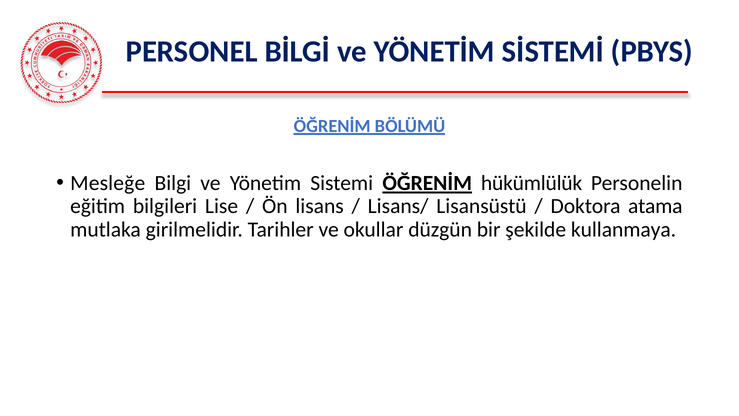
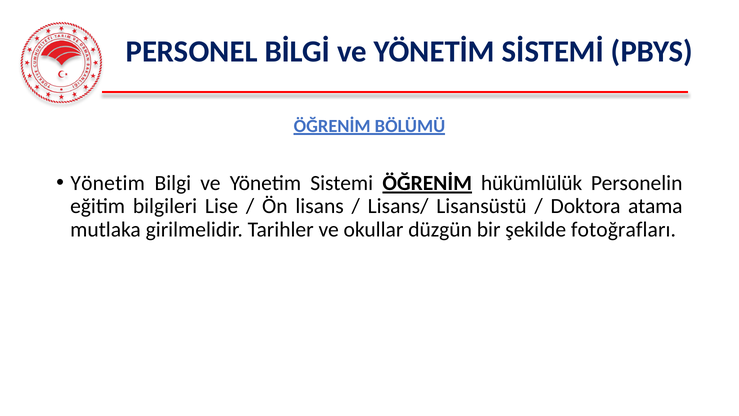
Mesleğe at (108, 183): Mesleğe -> Yönetim
kullanmaya: kullanmaya -> fotoğrafları
